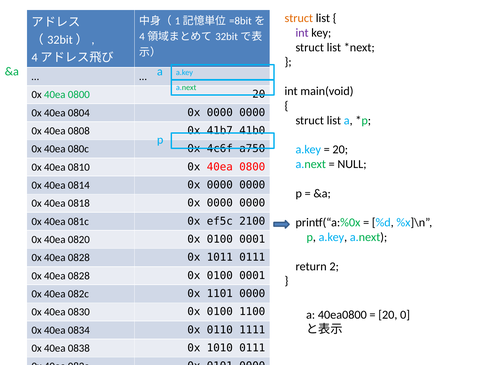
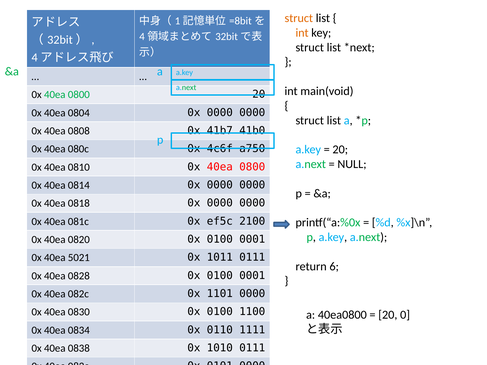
int at (302, 33) colour: purple -> orange
0828 at (79, 258): 0828 -> 5021
2: 2 -> 6
